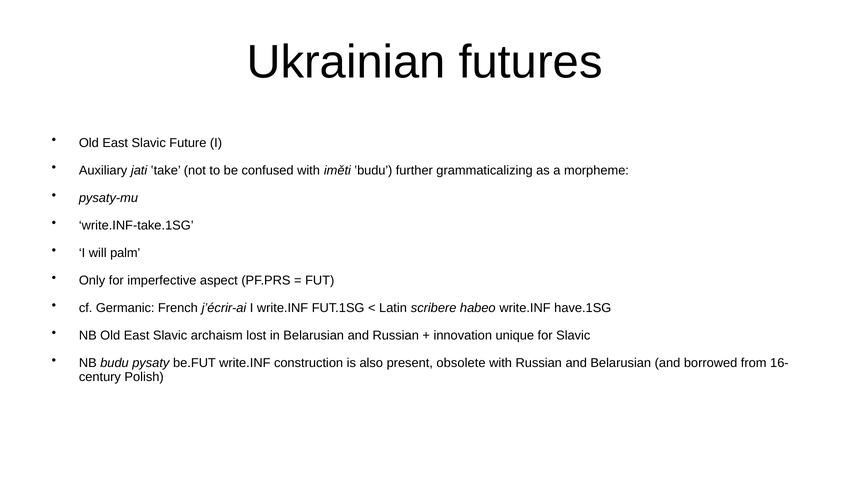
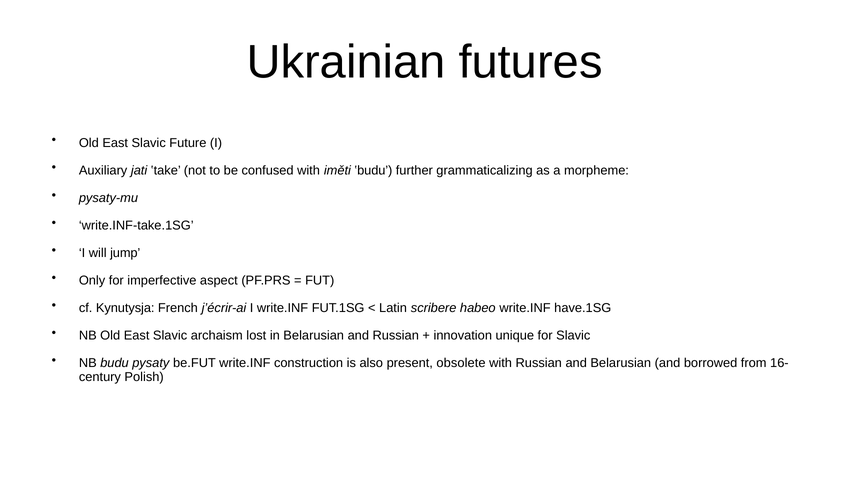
palm: palm -> jump
Germanic: Germanic -> Kynutysja
